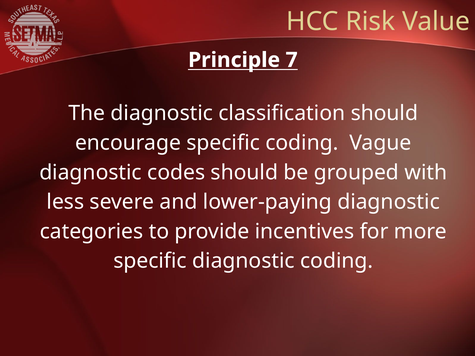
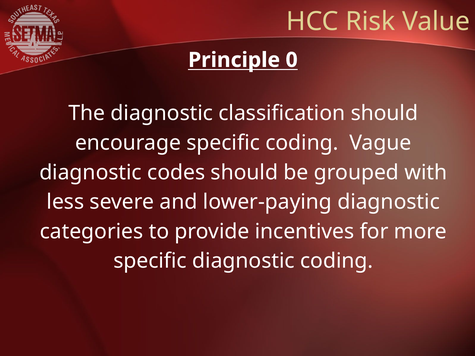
7: 7 -> 0
